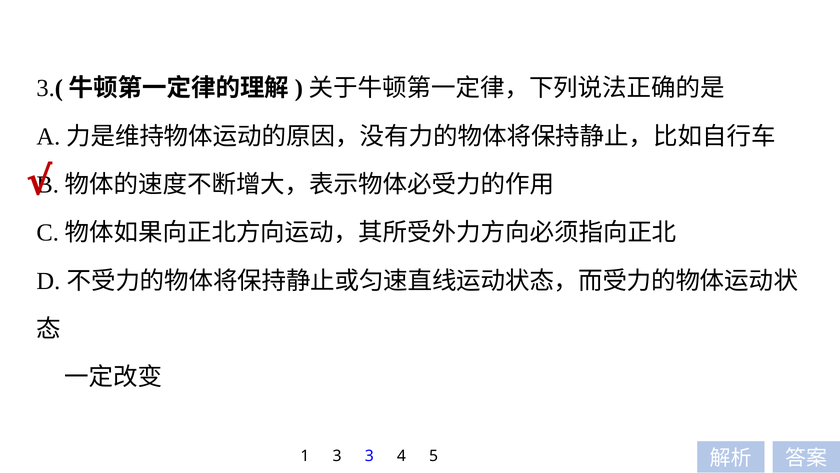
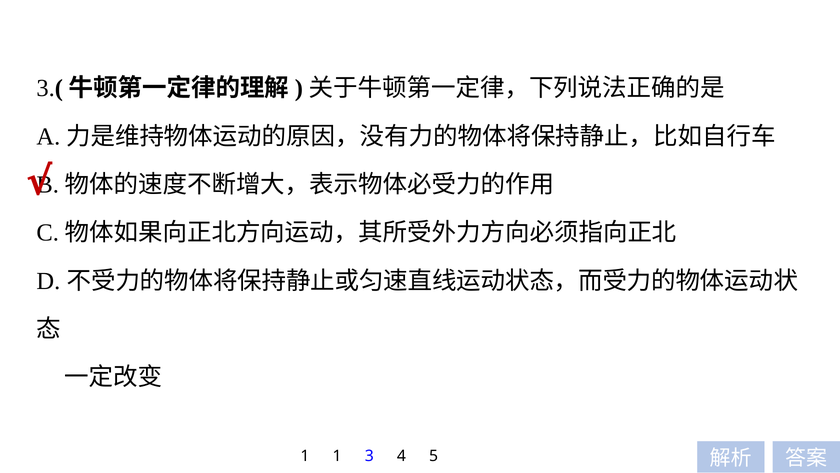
1 3: 3 -> 1
